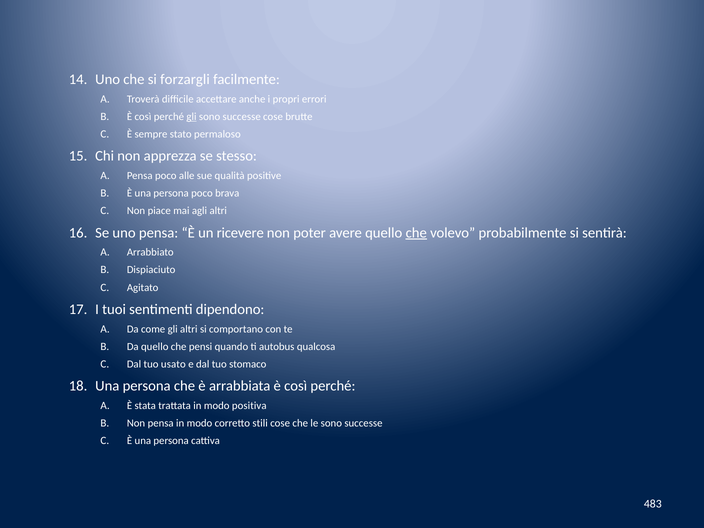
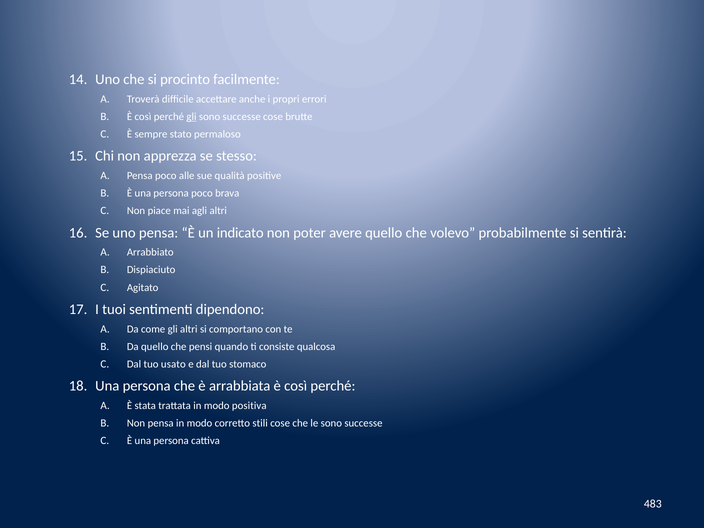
forzargli: forzargli -> procinto
ricevere: ricevere -> indicato
che at (416, 233) underline: present -> none
autobus: autobus -> consiste
